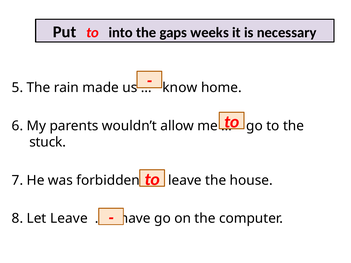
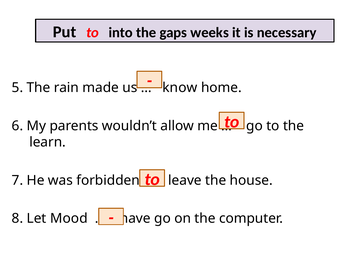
stuck: stuck -> learn
Let Leave: Leave -> Mood
